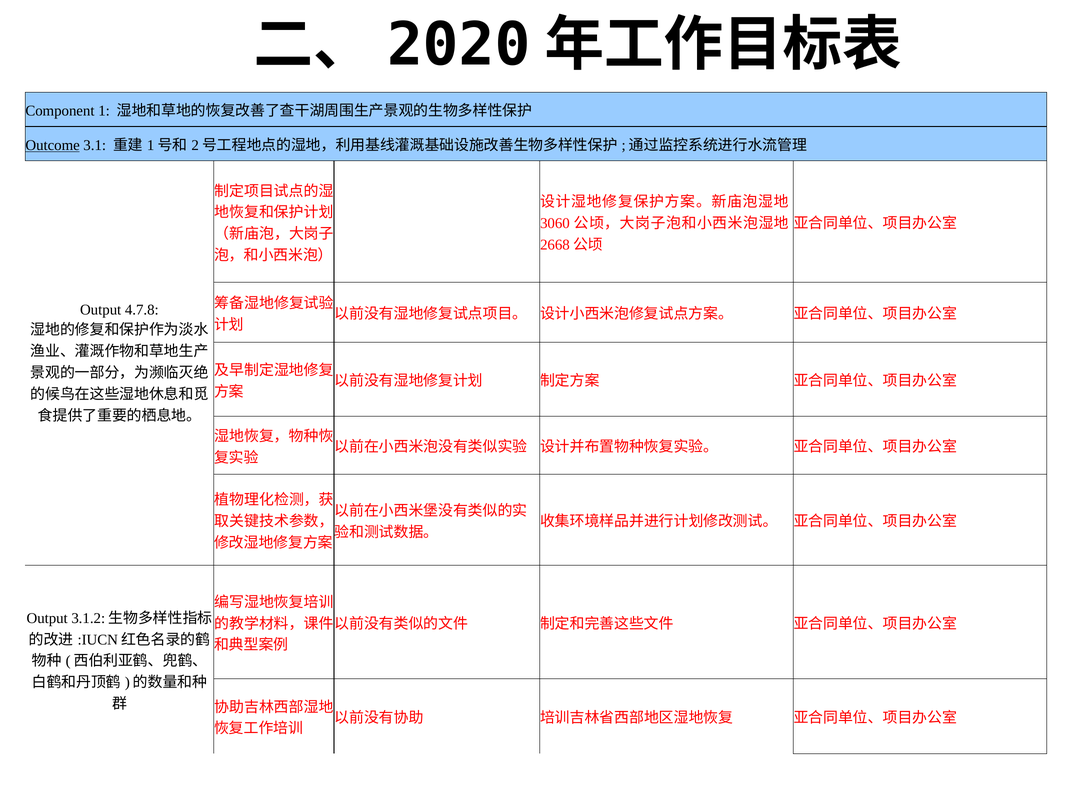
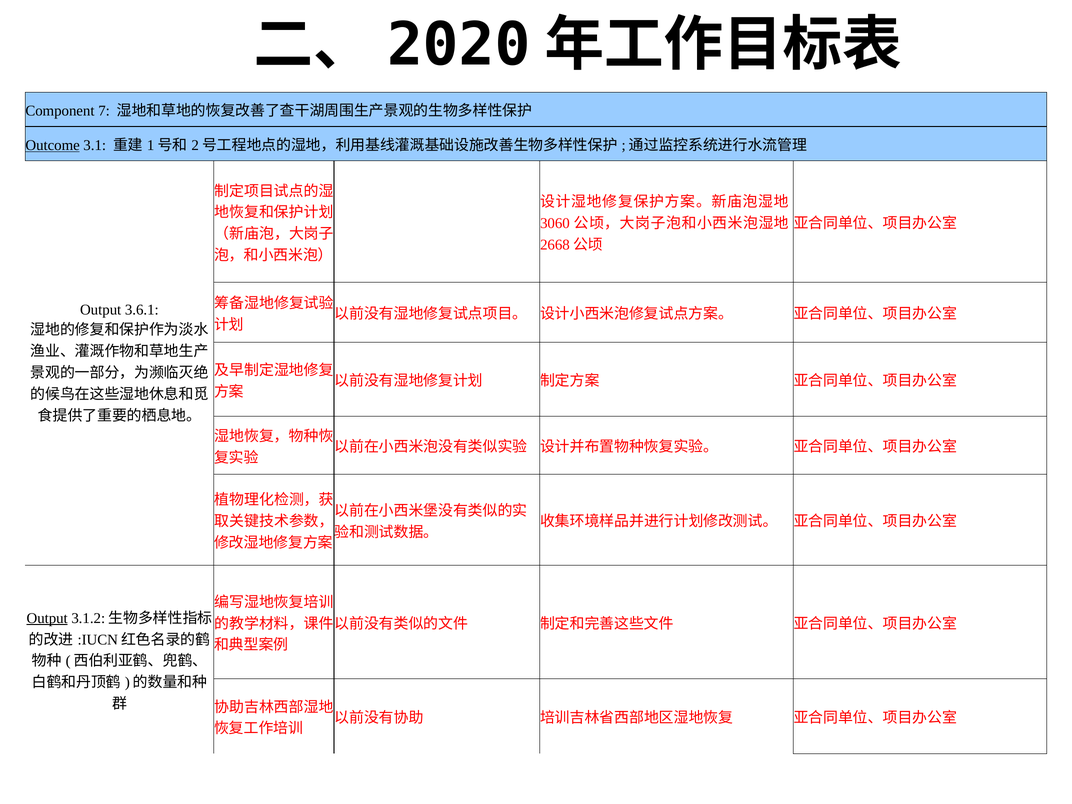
1: 1 -> 7
4.7.8: 4.7.8 -> 3.6.1
Output at (47, 618) underline: none -> present
